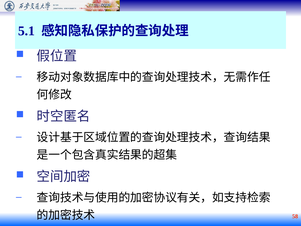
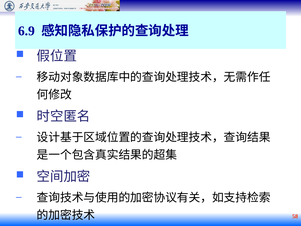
5.1: 5.1 -> 6.9
